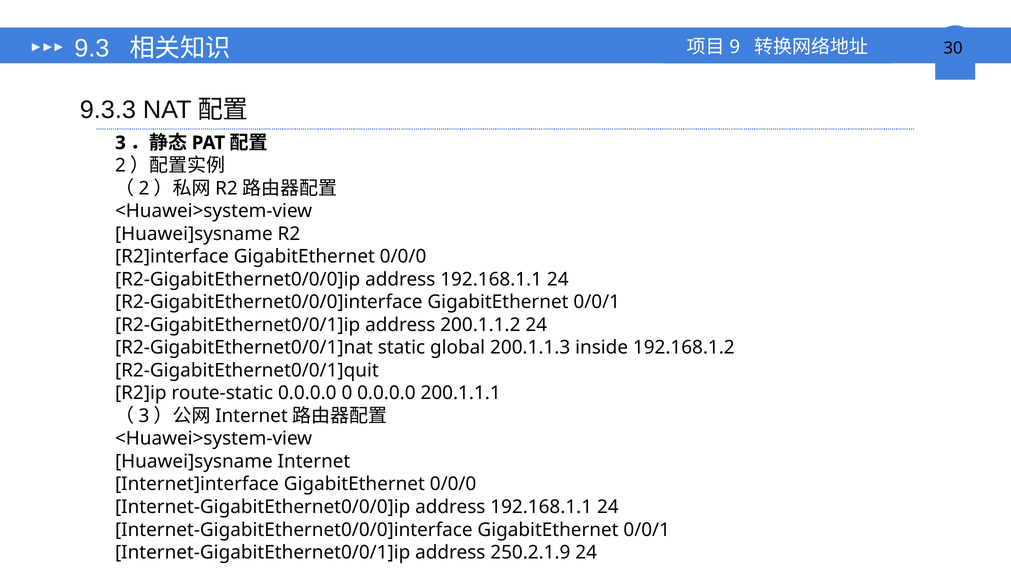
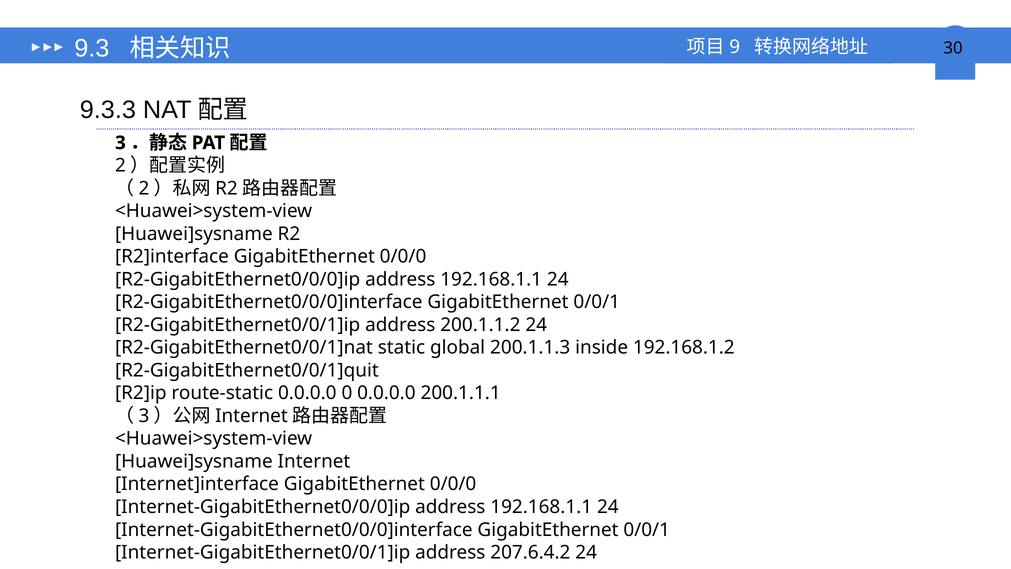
250.2.1.9: 250.2.1.9 -> 207.6.4.2
